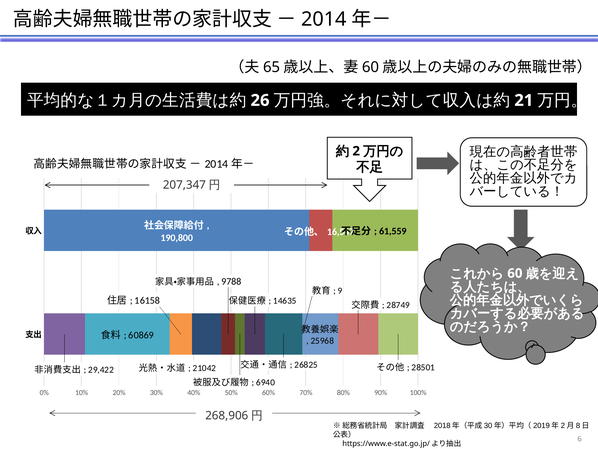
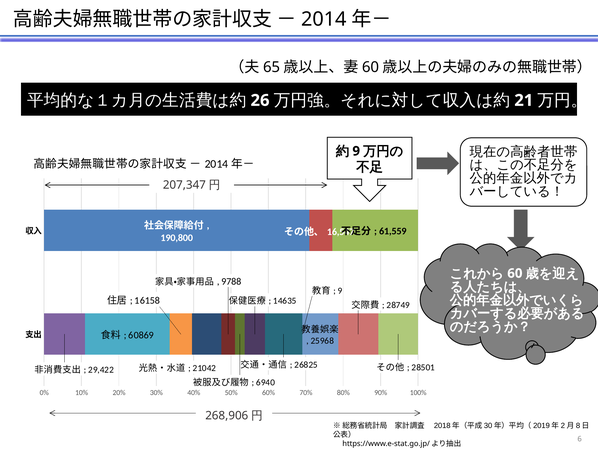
2 at (356, 151): 2 -> 9
